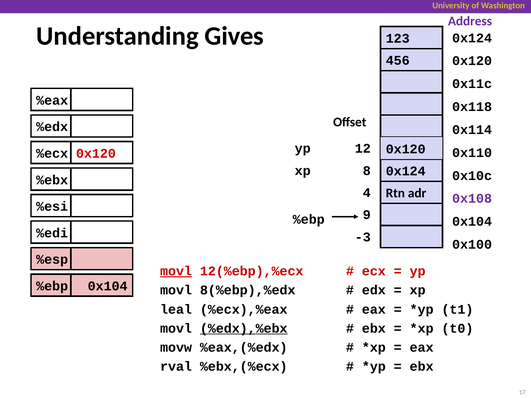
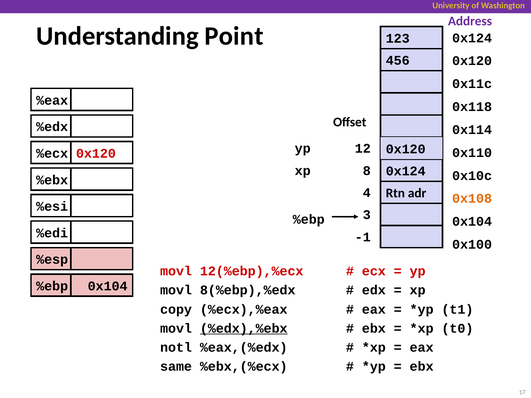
Gives: Gives -> Point
0x108 colour: purple -> orange
9: 9 -> 3
-3: -3 -> -1
movl at (176, 271) underline: present -> none
leal: leal -> copy
movw: movw -> notl
rval: rval -> same
